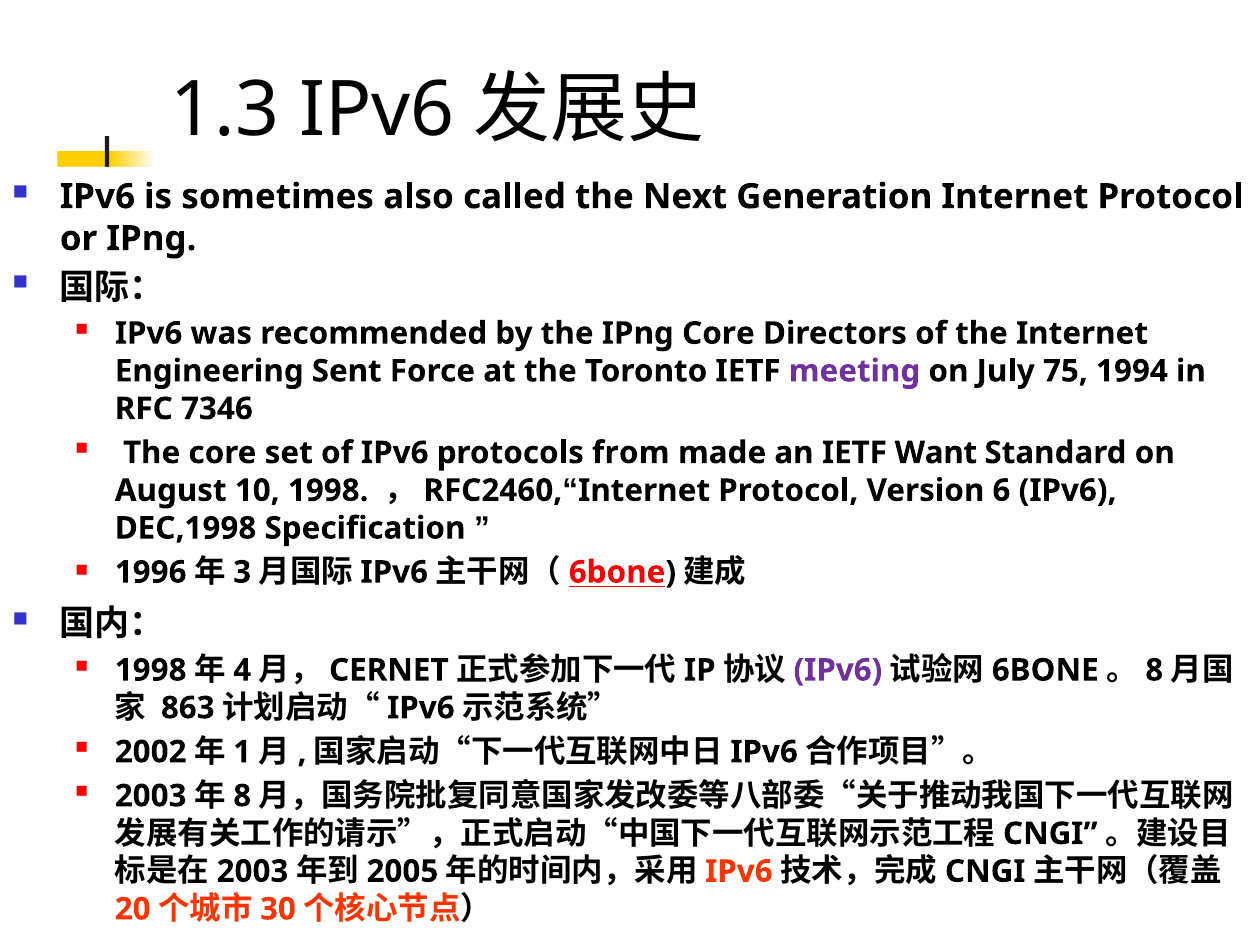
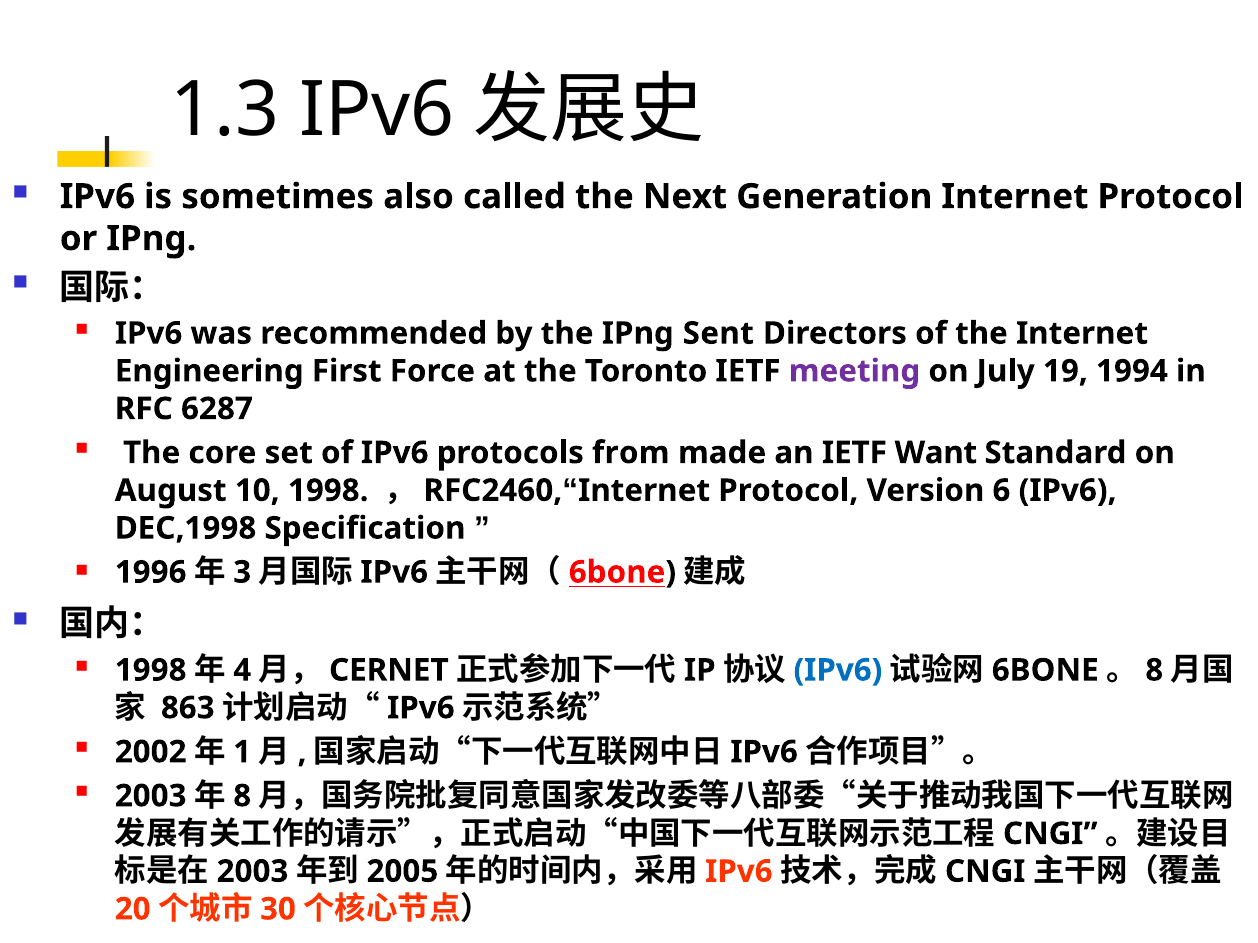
IPng Core: Core -> Sent
Sent: Sent -> First
75: 75 -> 19
7346: 7346 -> 6287
IPv6 at (838, 671) colour: purple -> blue
